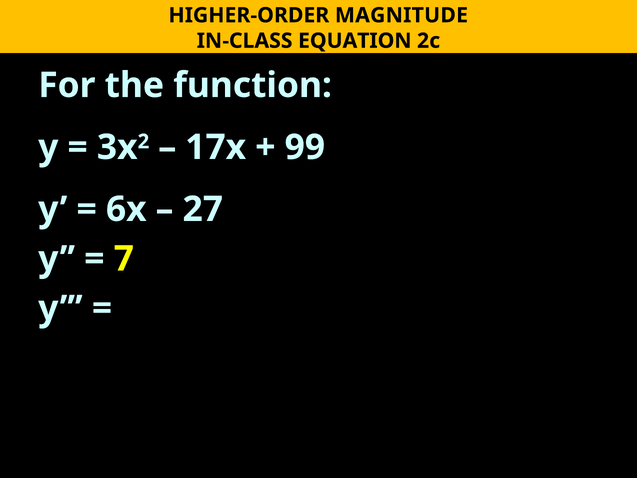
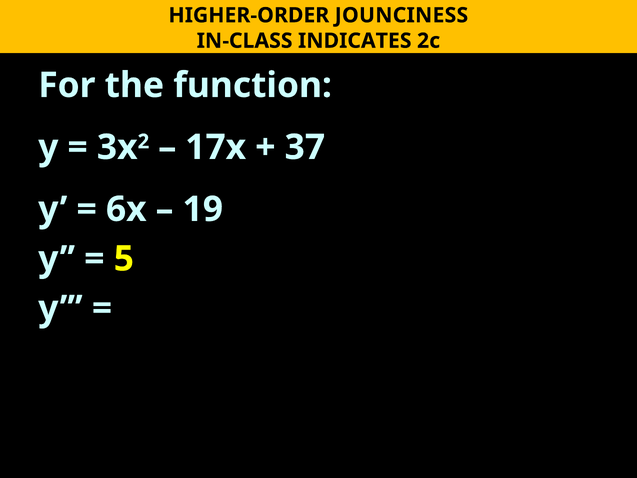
MAGNITUDE: MAGNITUDE -> JOUNCINESS
EQUATION: EQUATION -> INDICATES
99: 99 -> 37
27: 27 -> 19
7: 7 -> 5
